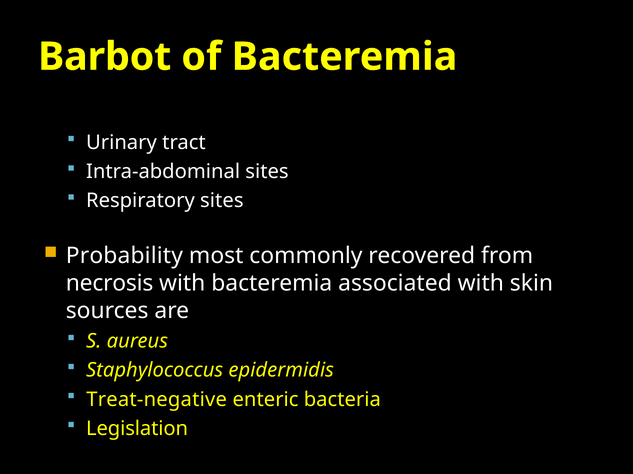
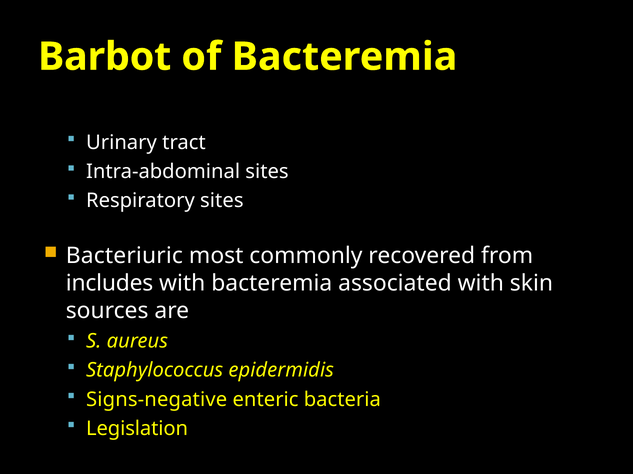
Probability: Probability -> Bacteriuric
necrosis: necrosis -> includes
Treat-negative: Treat-negative -> Signs-negative
